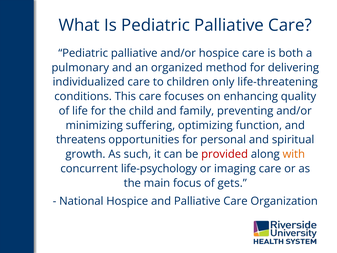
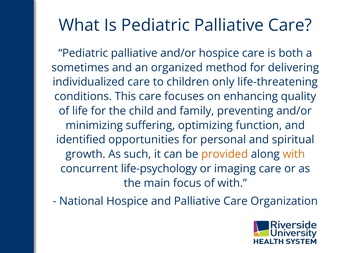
pulmonary: pulmonary -> sometimes
threatens: threatens -> identified
provided colour: red -> orange
of gets: gets -> with
